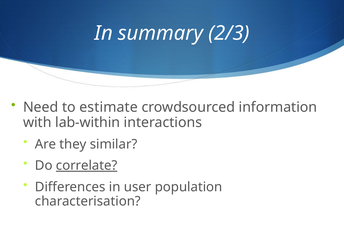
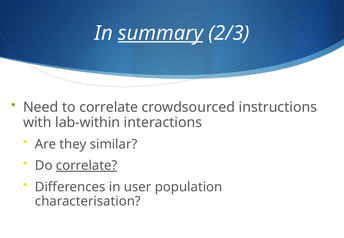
summary underline: none -> present
to estimate: estimate -> correlate
information: information -> instructions
